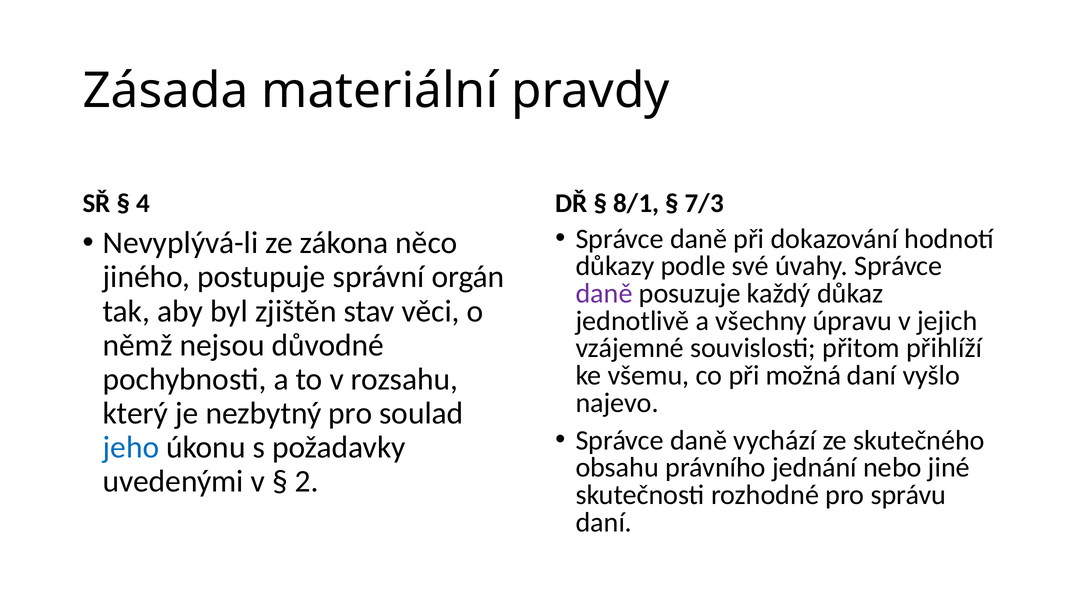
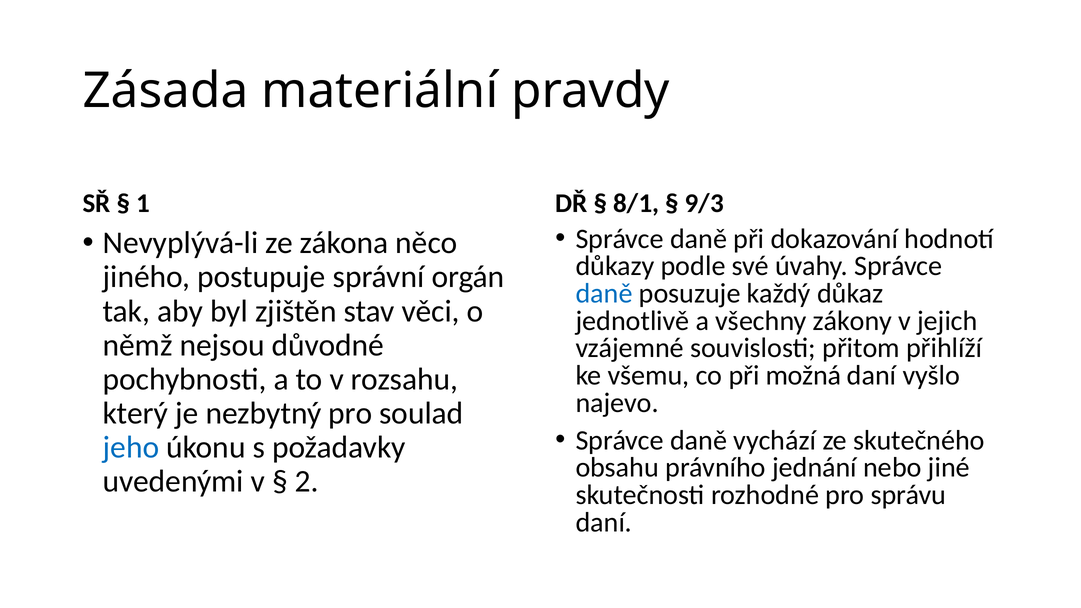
4: 4 -> 1
7/3: 7/3 -> 9/3
daně at (604, 293) colour: purple -> blue
úpravu: úpravu -> zákony
